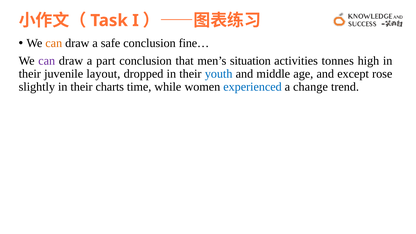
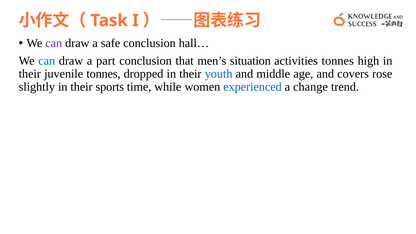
can at (54, 43) colour: orange -> purple
fine…: fine… -> hall…
can at (47, 61) colour: purple -> blue
juvenile layout: layout -> tonnes
except: except -> covers
charts: charts -> sports
